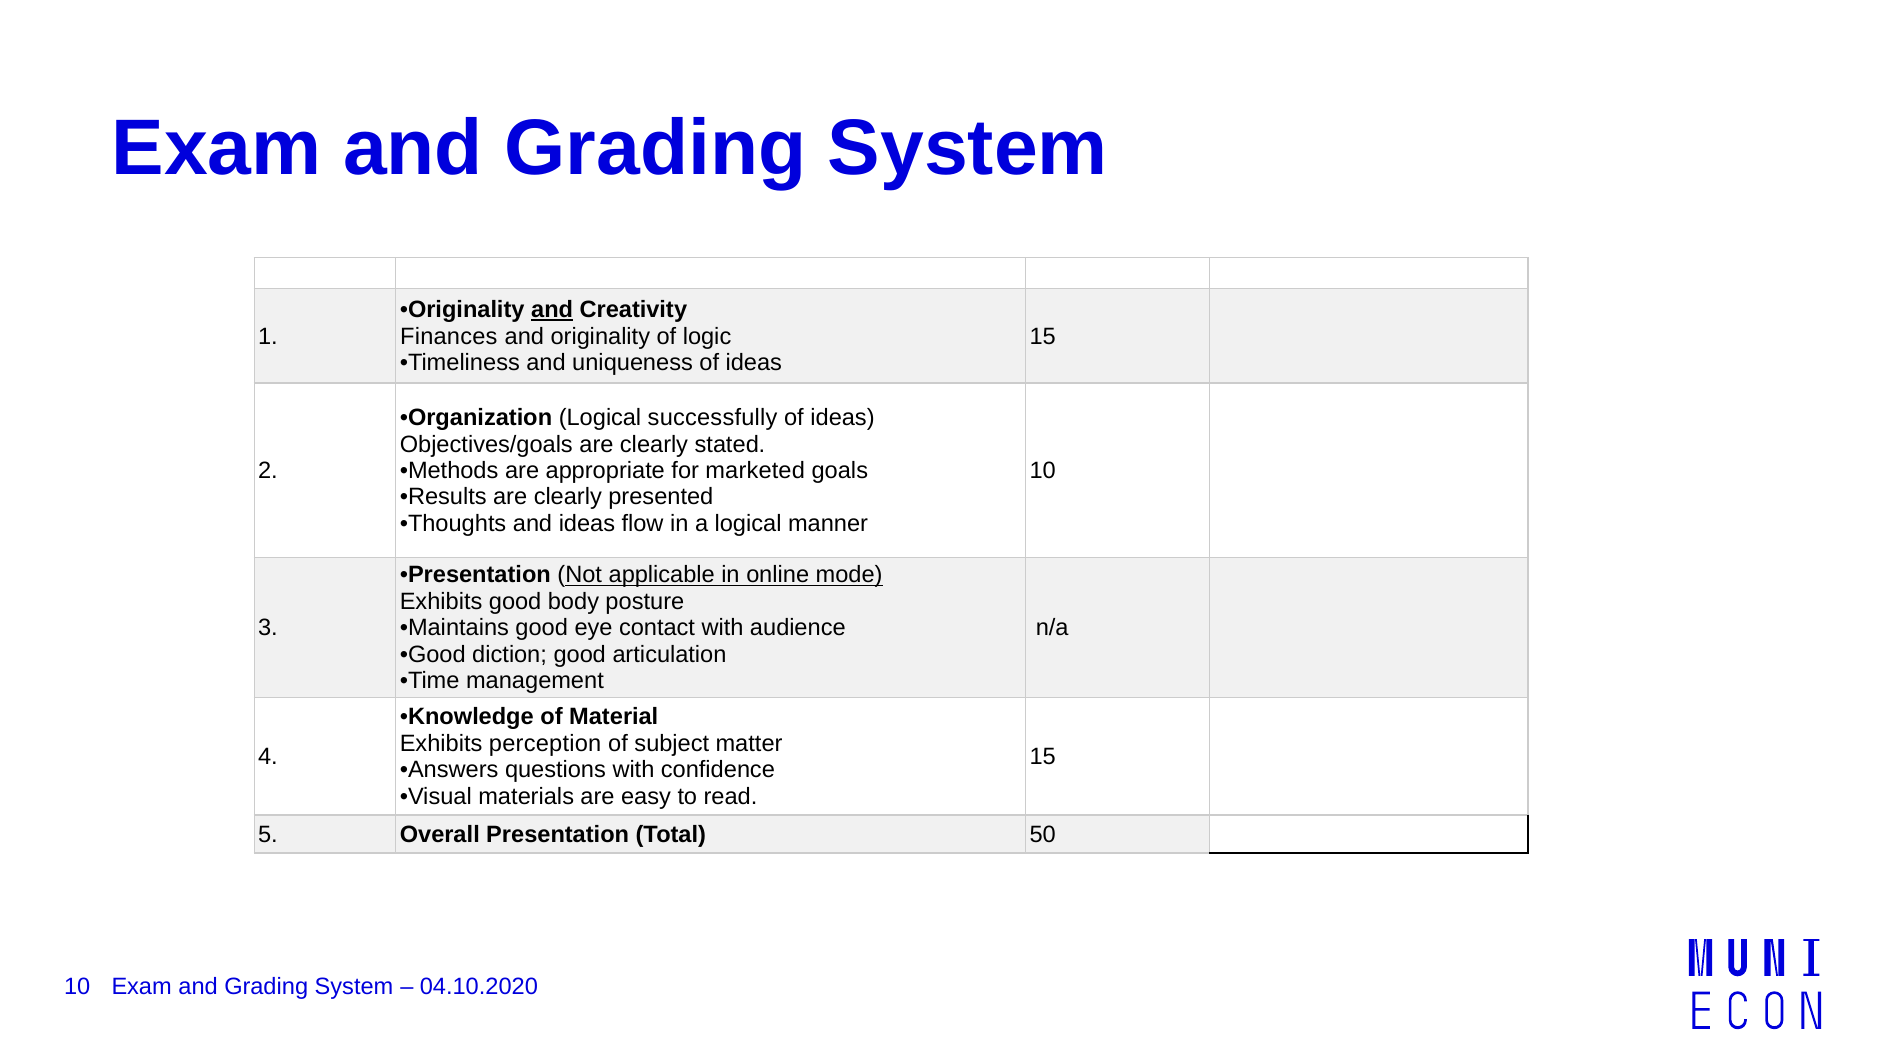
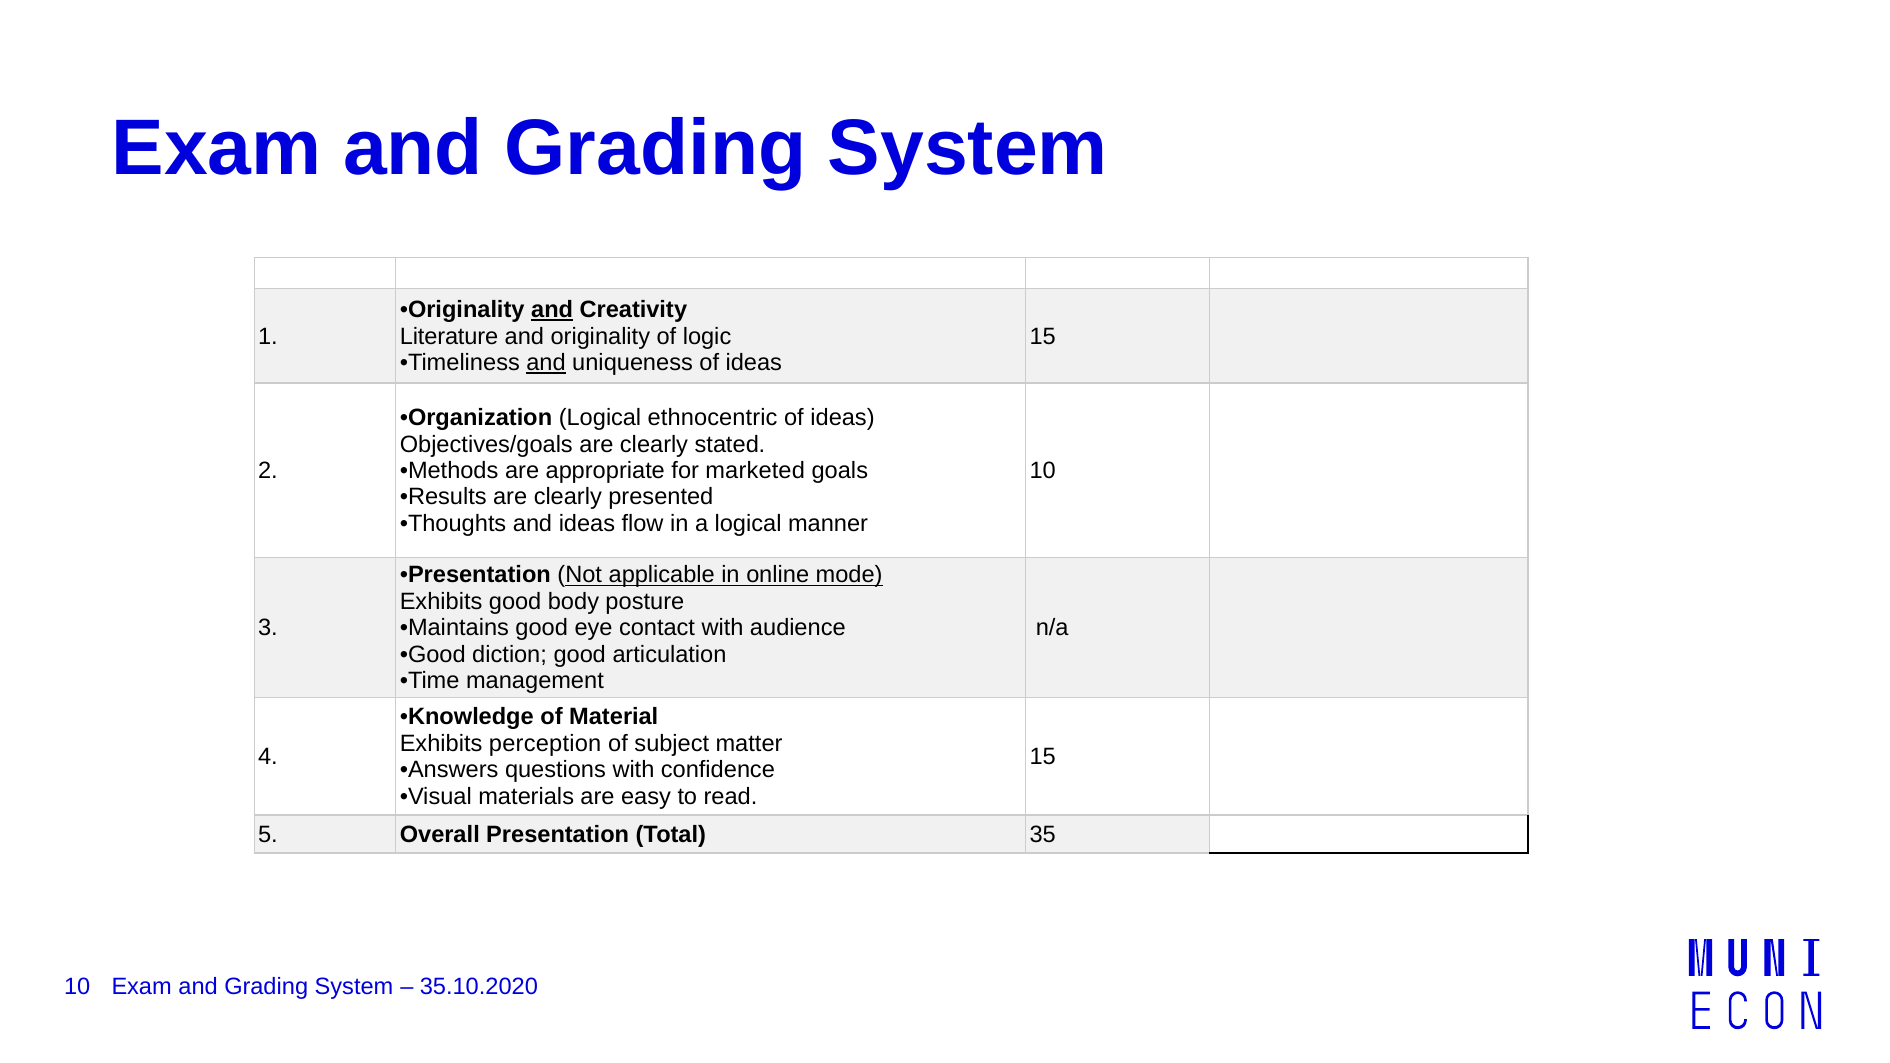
Finances: Finances -> Literature
and at (546, 363) underline: none -> present
successfully: successfully -> ethnocentric
50: 50 -> 35
04.10.2020: 04.10.2020 -> 35.10.2020
